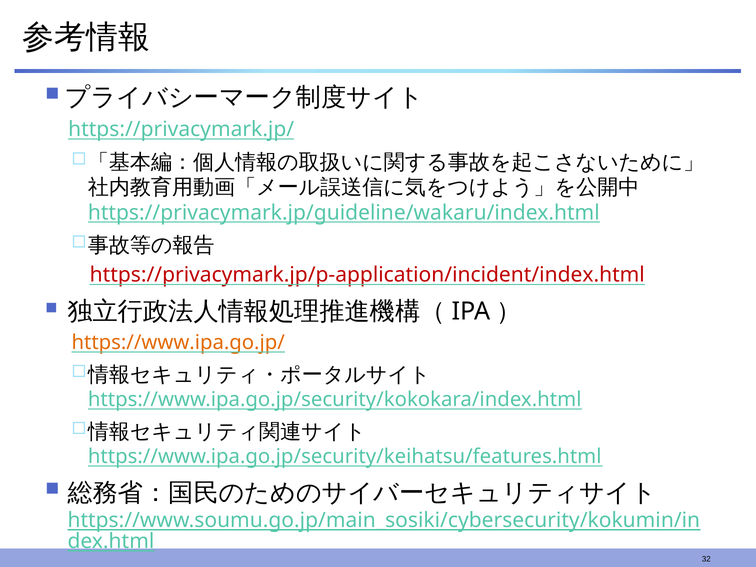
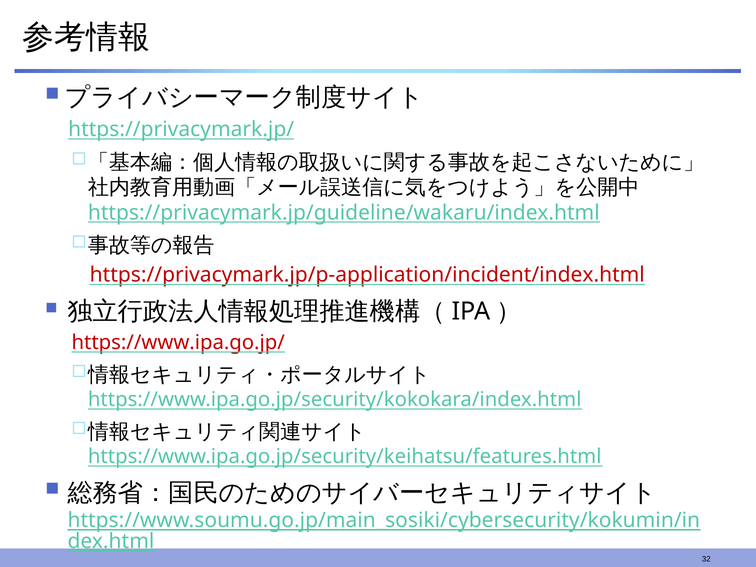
https://www.ipa.go.jp/ colour: orange -> red
